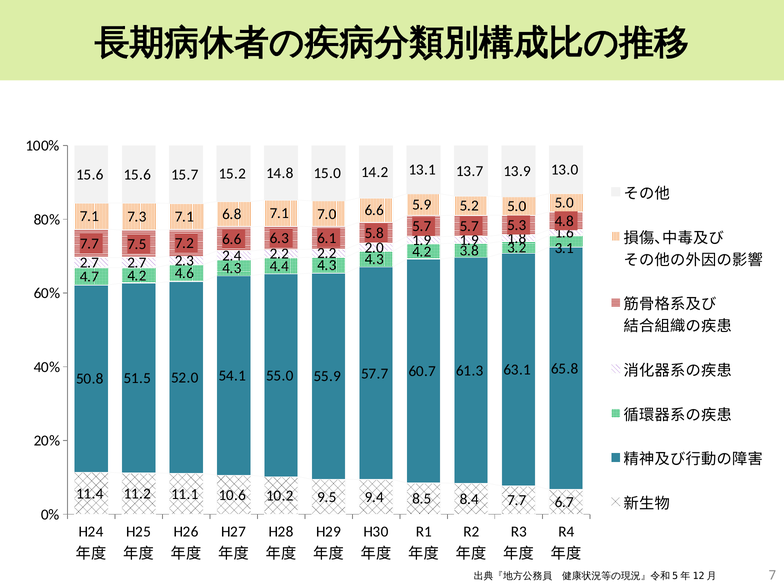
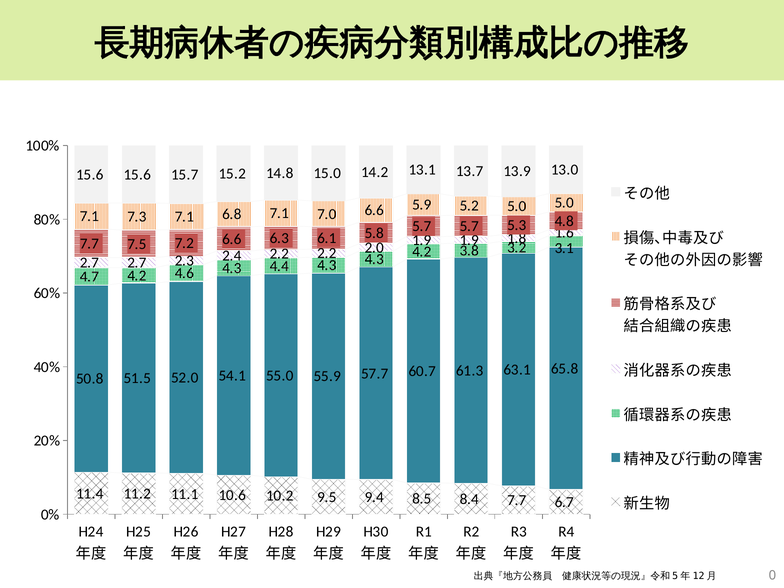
7: 7 -> 0
